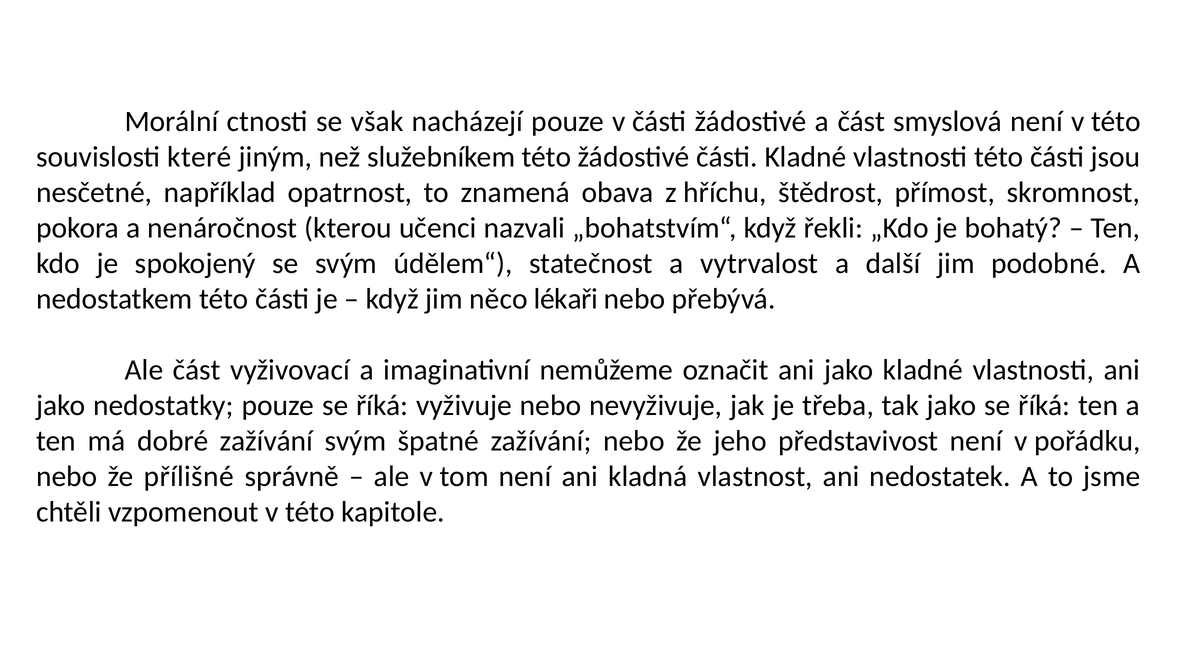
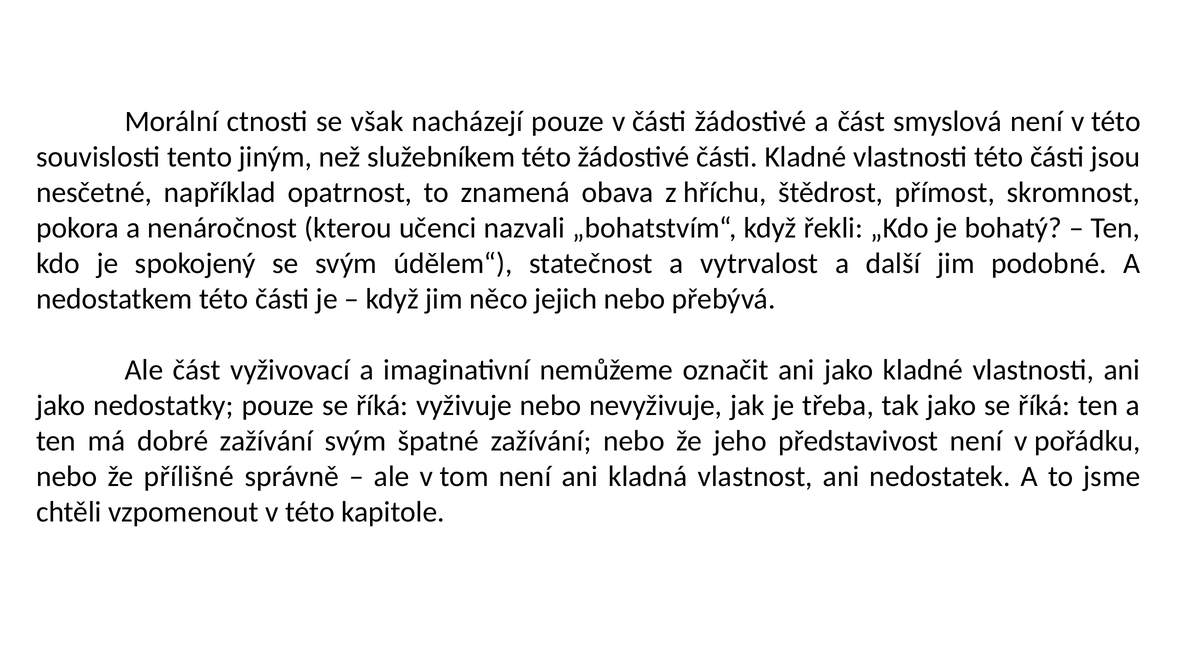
které: které -> tento
lékaři: lékaři -> jejich
